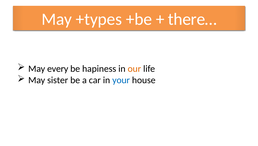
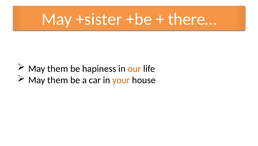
+types: +types -> +sister
every at (58, 69): every -> them
sister at (58, 80): sister -> them
your colour: blue -> orange
